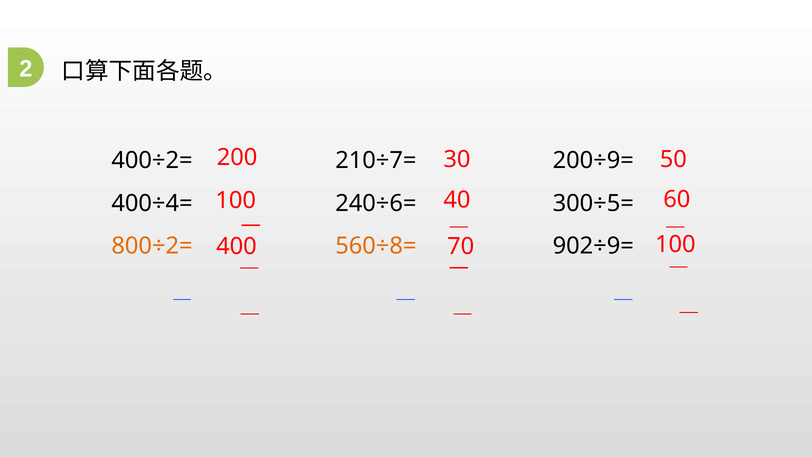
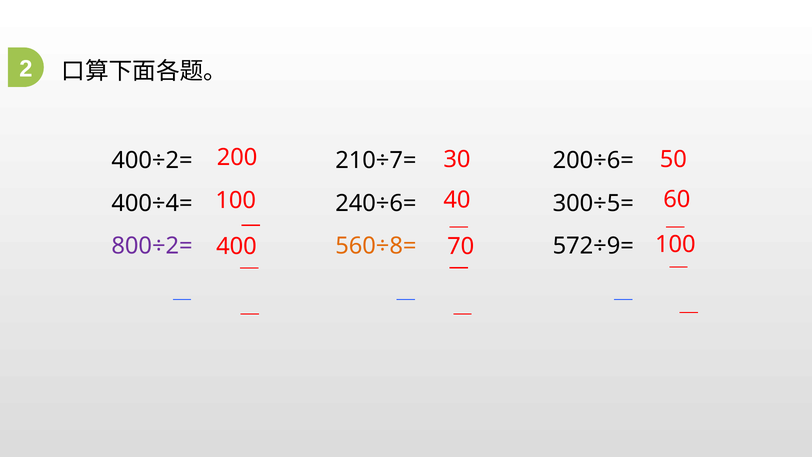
200÷9=: 200÷9= -> 200÷6=
800÷2= colour: orange -> purple
902÷9=: 902÷9= -> 572÷9=
